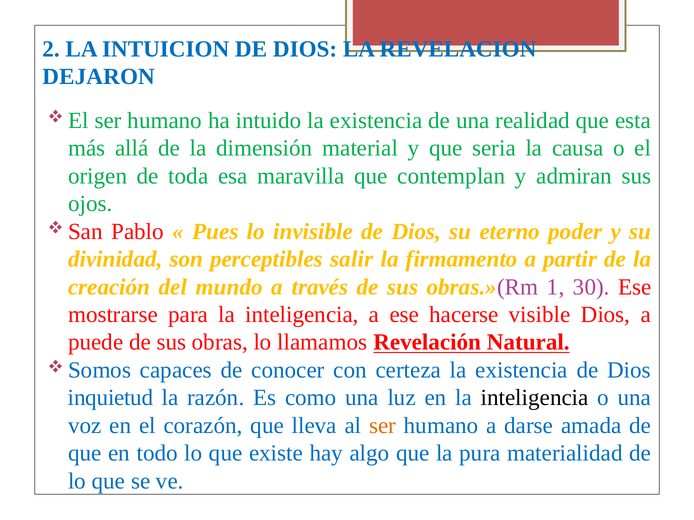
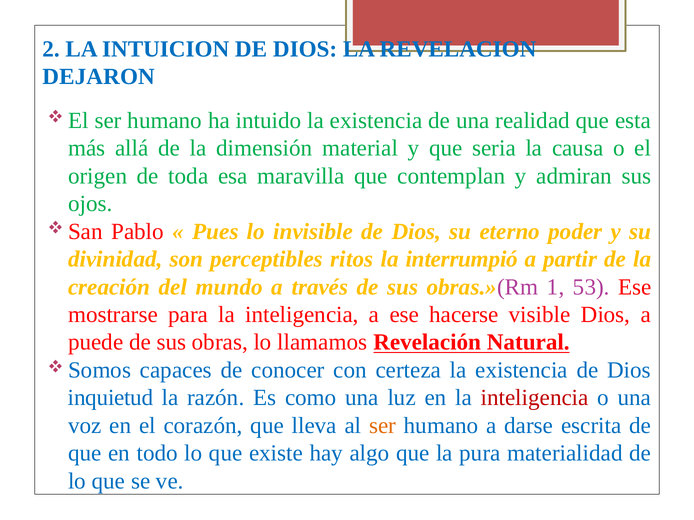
salir: salir -> ritos
firmamento: firmamento -> interrumpió
30: 30 -> 53
inteligencia at (535, 398) colour: black -> red
amada: amada -> escrita
